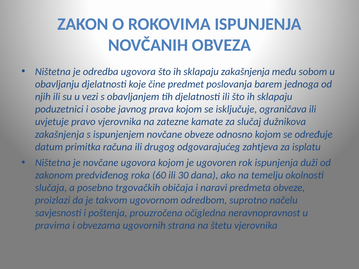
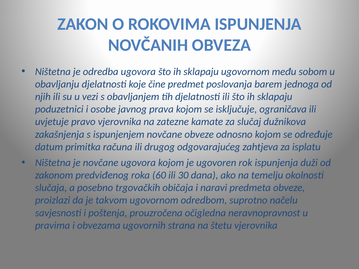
sklapaju zakašnjenja: zakašnjenja -> ugovornom
